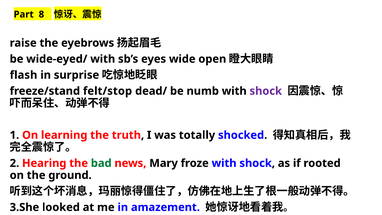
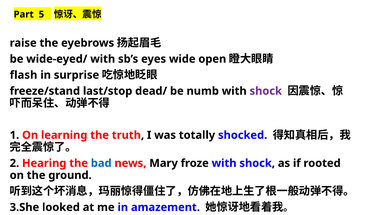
8: 8 -> 5
felt/stop: felt/stop -> last/stop
bad colour: green -> blue
